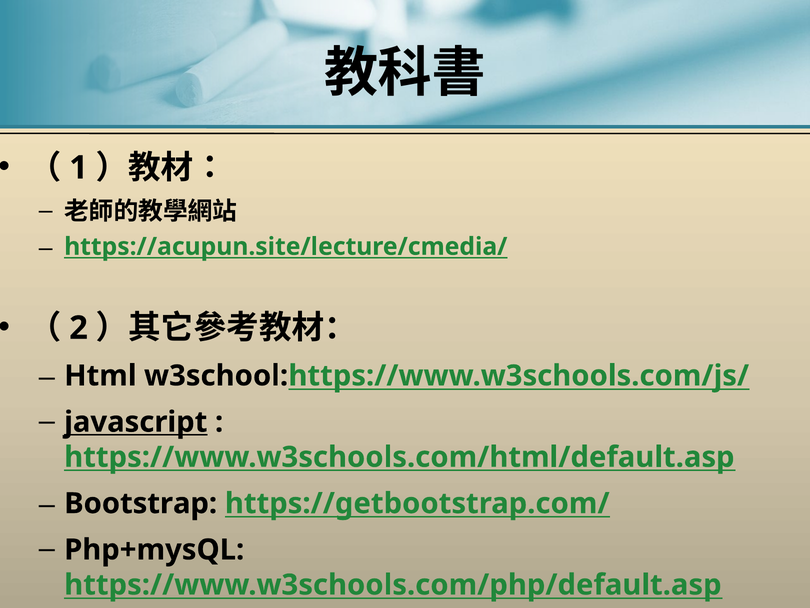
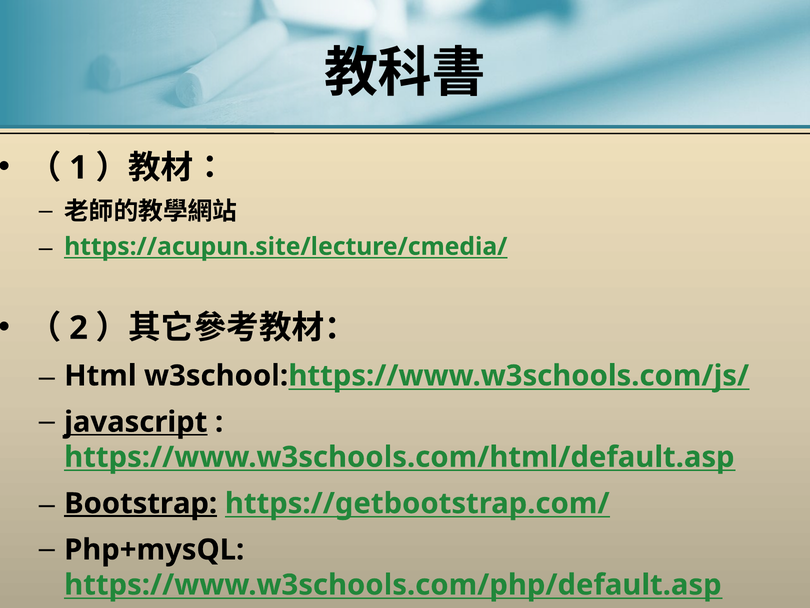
Bootstrap underline: none -> present
